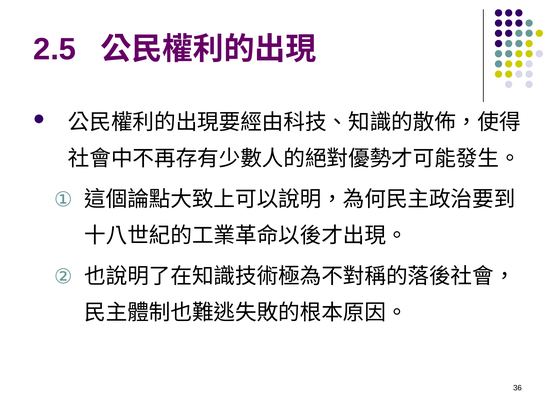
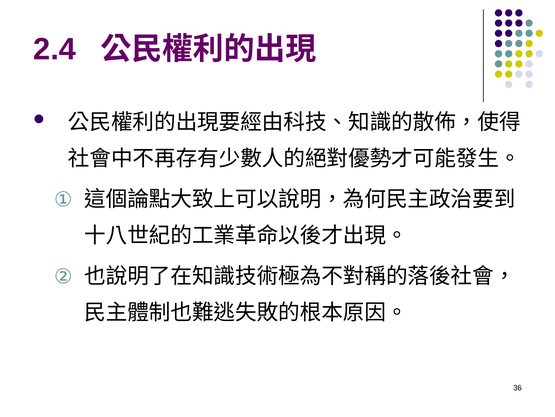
2.5: 2.5 -> 2.4
